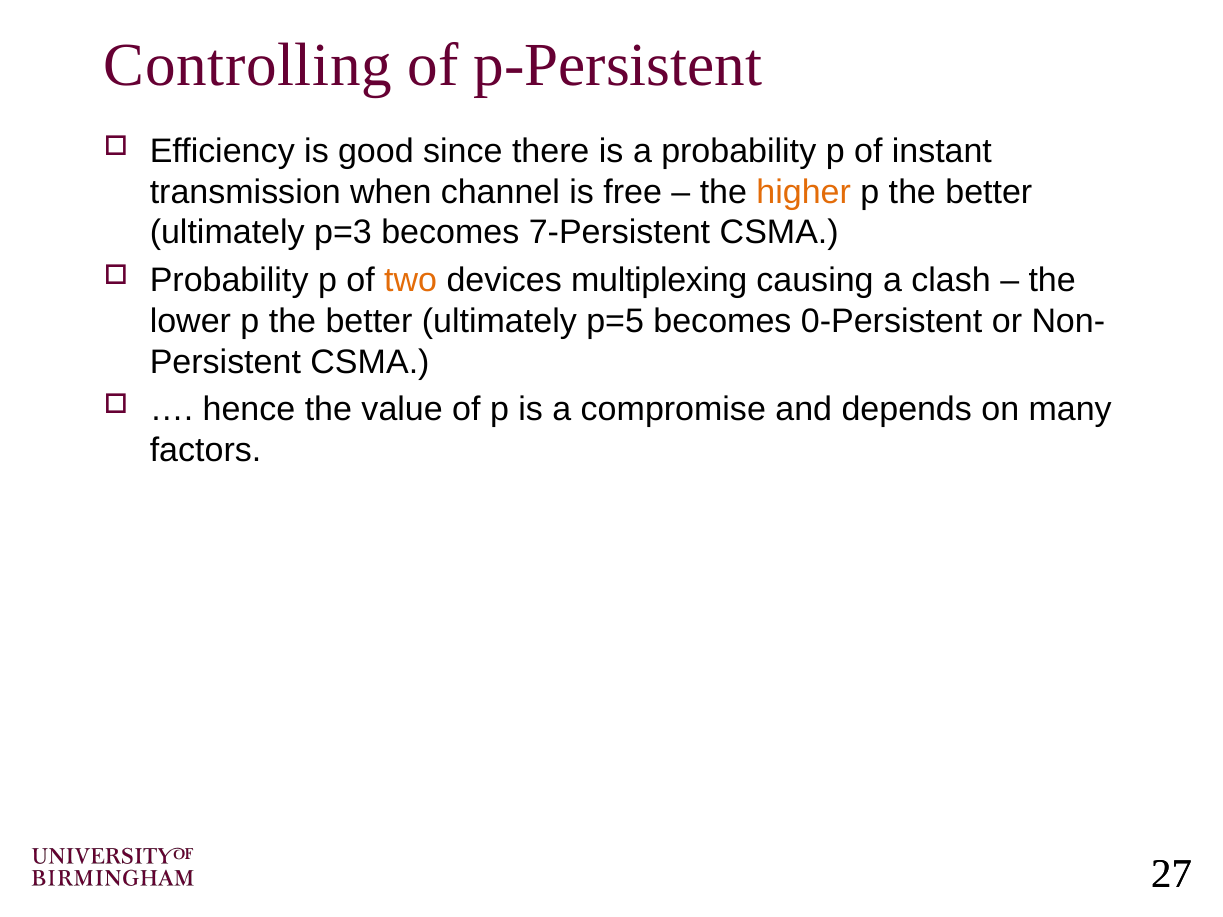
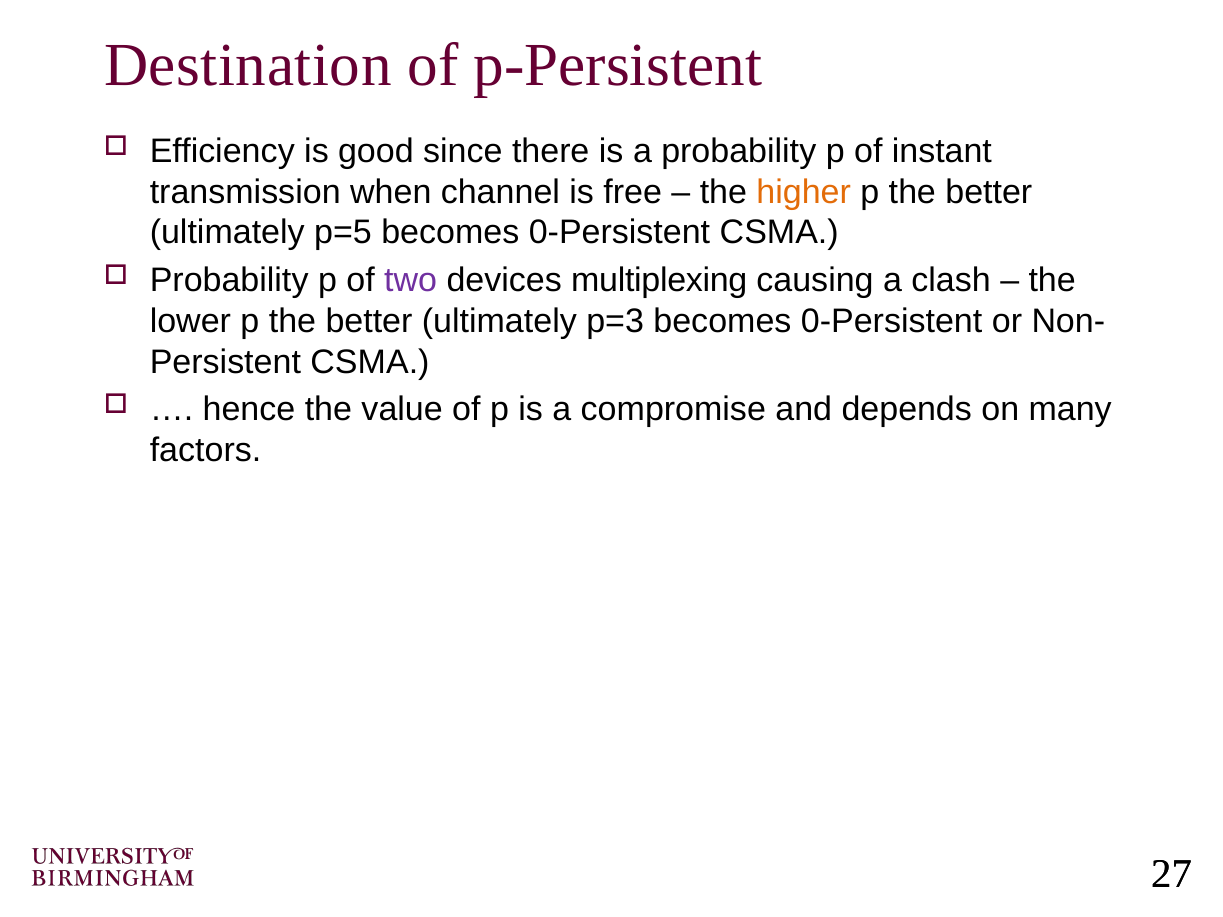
Controlling: Controlling -> Destination
p=3: p=3 -> p=5
7-Persistent at (619, 233): 7-Persistent -> 0-Persistent
two colour: orange -> purple
p=5: p=5 -> p=3
